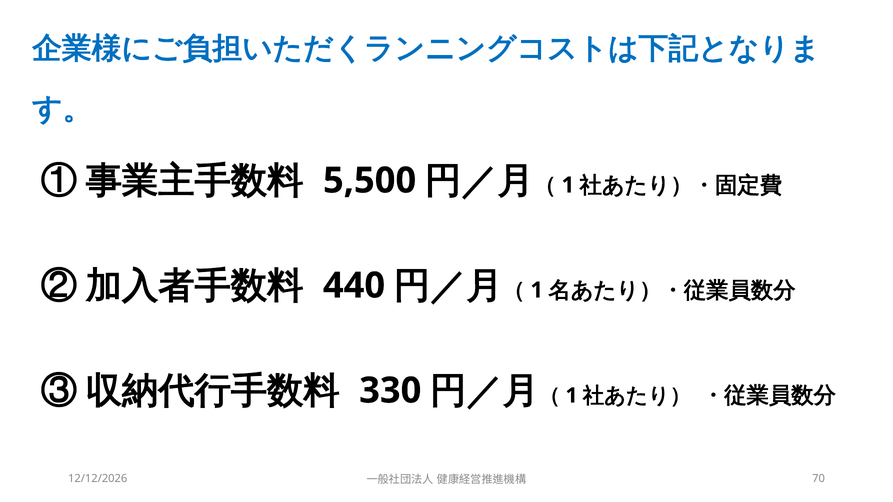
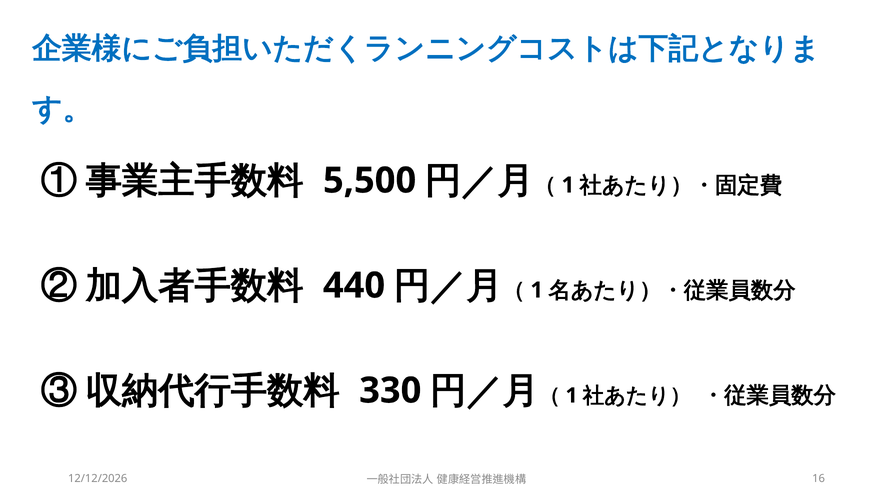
70: 70 -> 16
